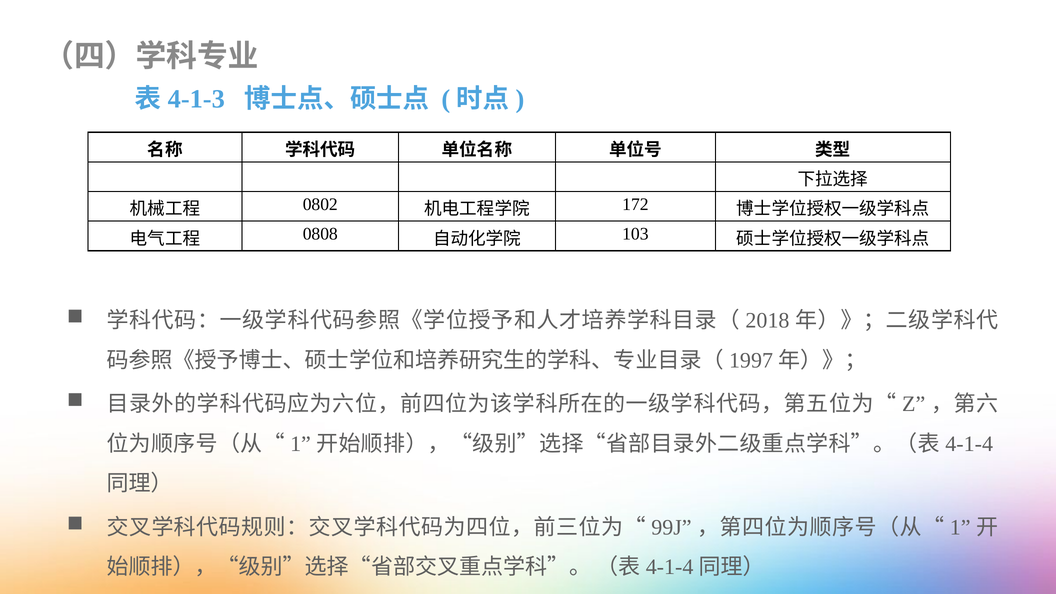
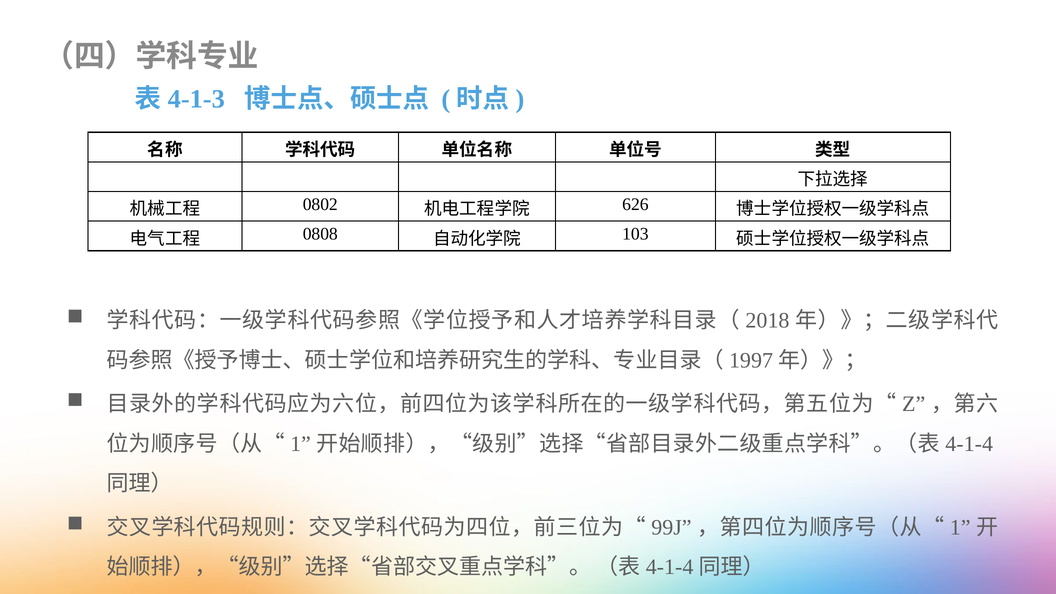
172: 172 -> 626
